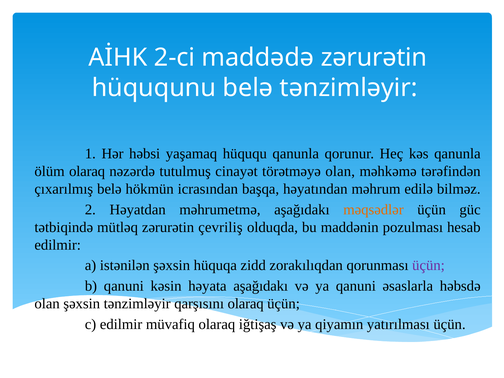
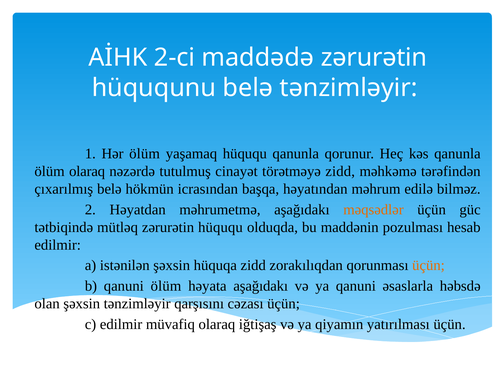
Hər həbsi: həbsi -> ölüm
törətməyə olan: olan -> zidd
zərurətin çevriliş: çevriliş -> hüququ
üçün at (428, 265) colour: purple -> orange
qanuni kəsin: kəsin -> ölüm
qarşısını olaraq: olaraq -> cəzası
